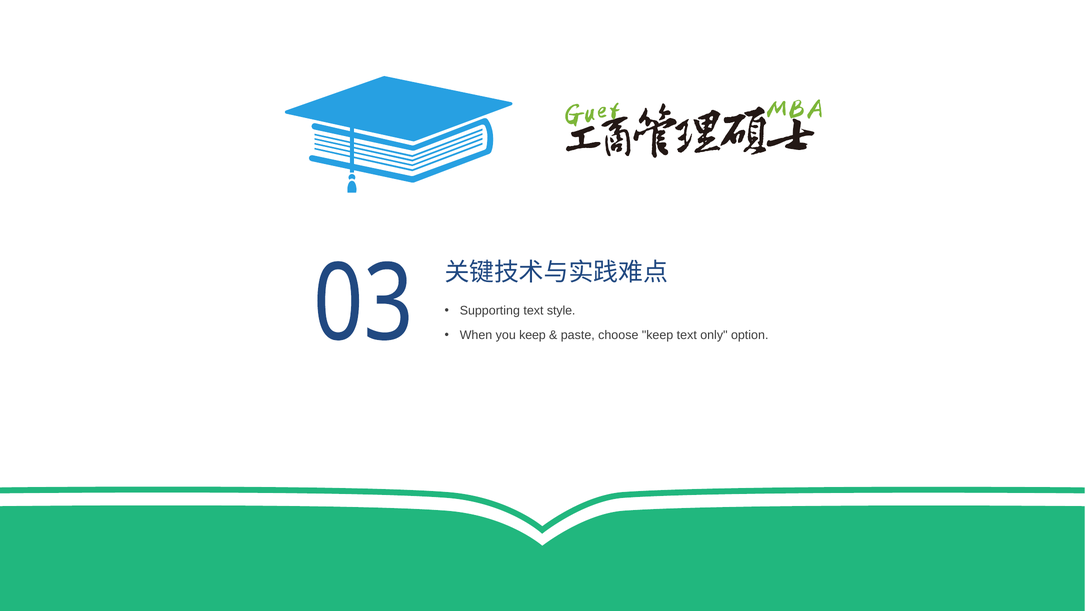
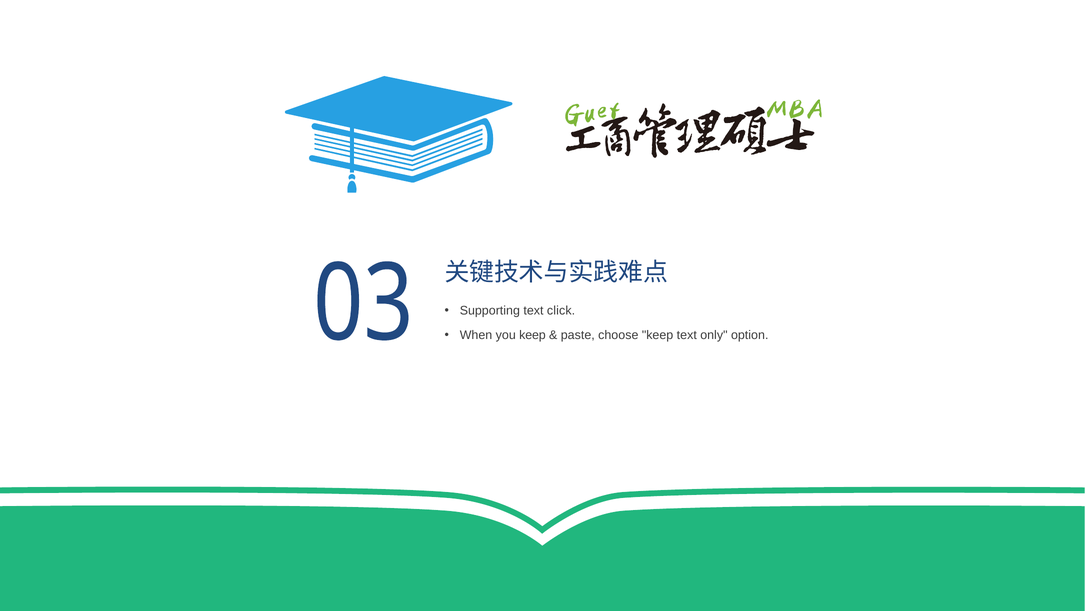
style: style -> click
